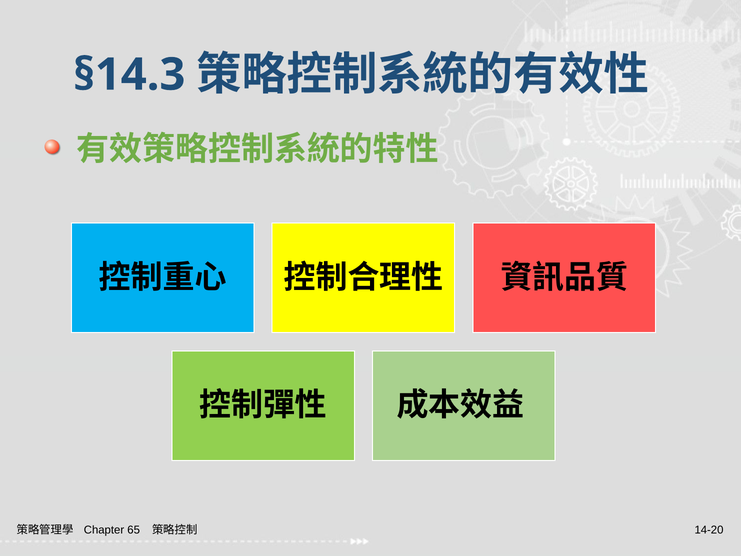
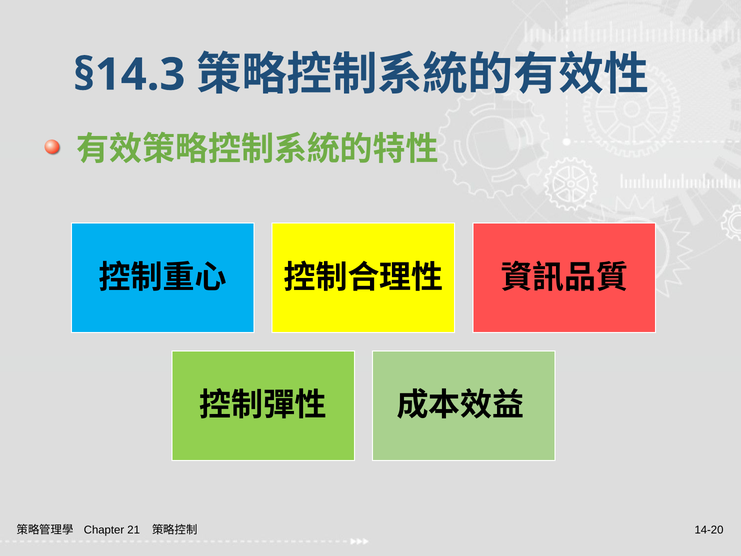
65: 65 -> 21
